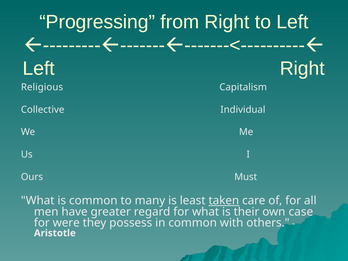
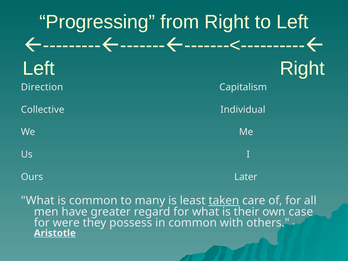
Religious: Religious -> Direction
Must: Must -> Later
Aristotle underline: none -> present
